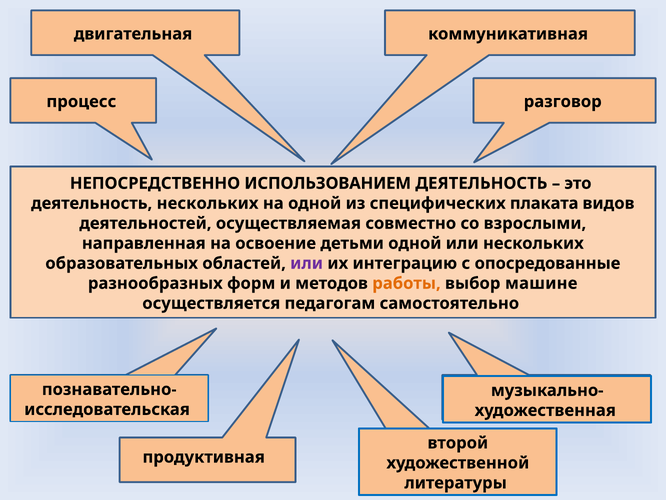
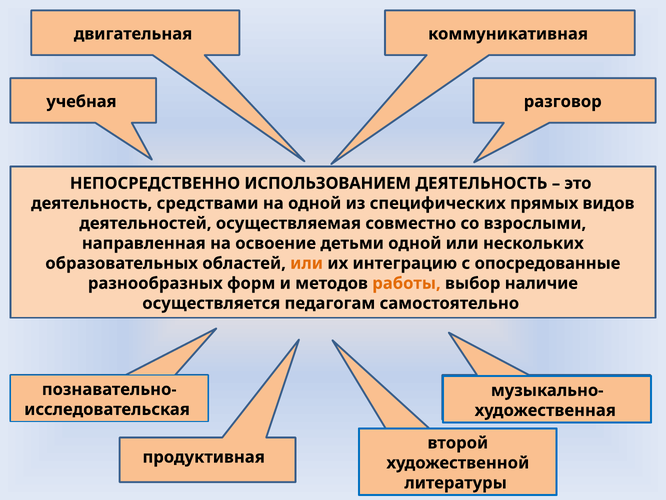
процесс: процесс -> учебная
деятельность нескольких: нескольких -> средствами
плаката: плаката -> прямых
или at (307, 263) colour: purple -> orange
машине: машине -> наличие
